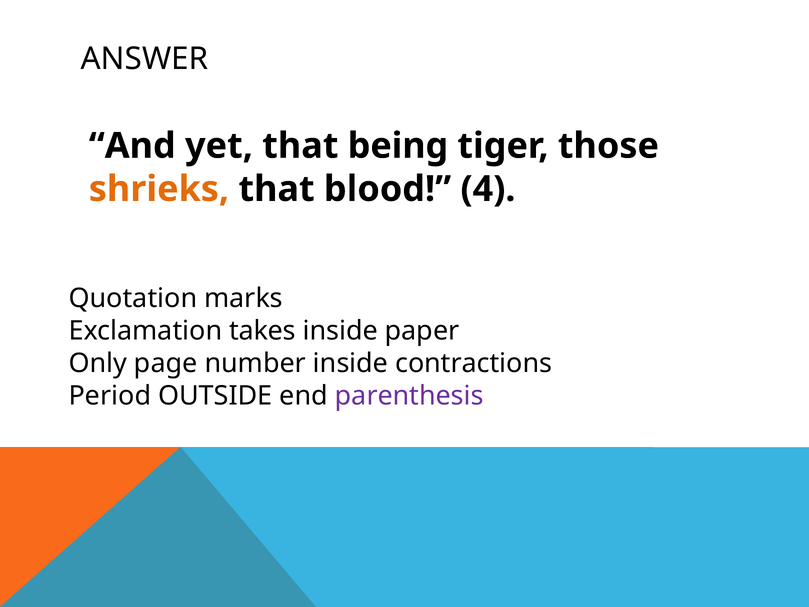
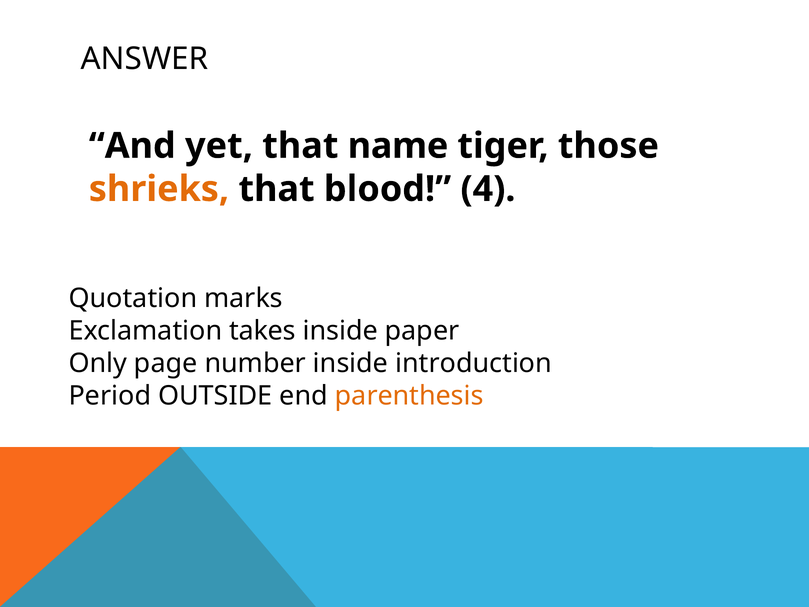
being: being -> name
contractions: contractions -> introduction
parenthesis colour: purple -> orange
